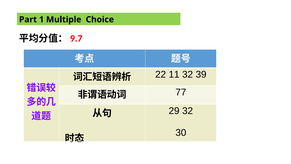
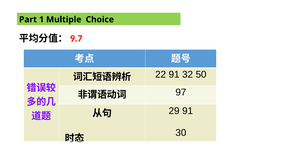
22 11: 11 -> 91
39: 39 -> 50
77: 77 -> 97
29 32: 32 -> 91
